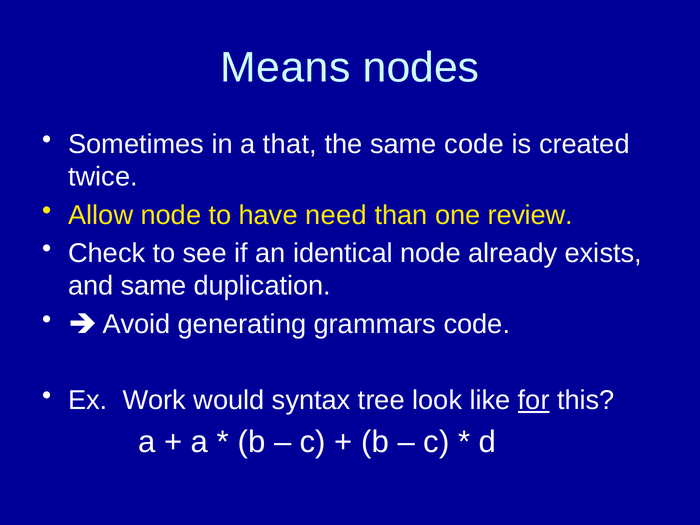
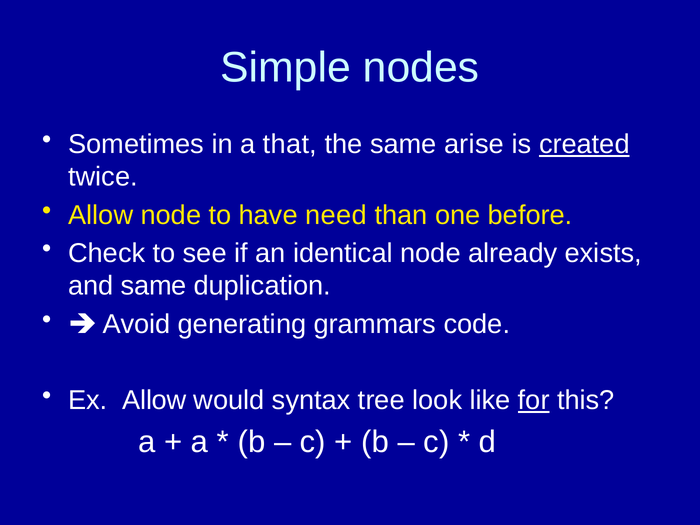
Means: Means -> Simple
same code: code -> arise
created underline: none -> present
review: review -> before
Ex Work: Work -> Allow
